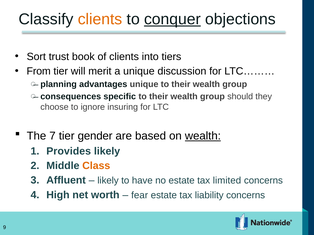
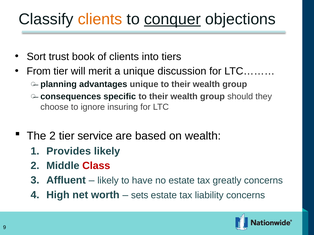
The 7: 7 -> 2
gender: gender -> service
wealth at (203, 136) underline: present -> none
Class colour: orange -> red
limited: limited -> greatly
fear: fear -> sets
